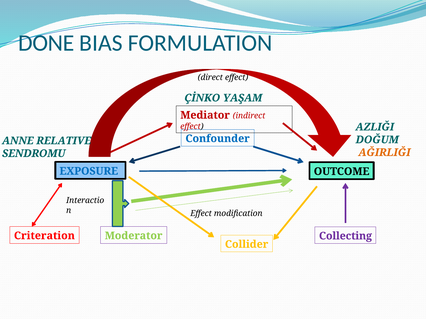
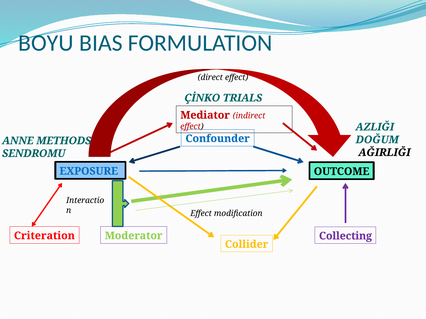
DONE: DONE -> BOYU
YAŞAM: YAŞAM -> TRIALS
RELATIVE: RELATIVE -> METHODS
AĞIRLIĞI colour: orange -> black
